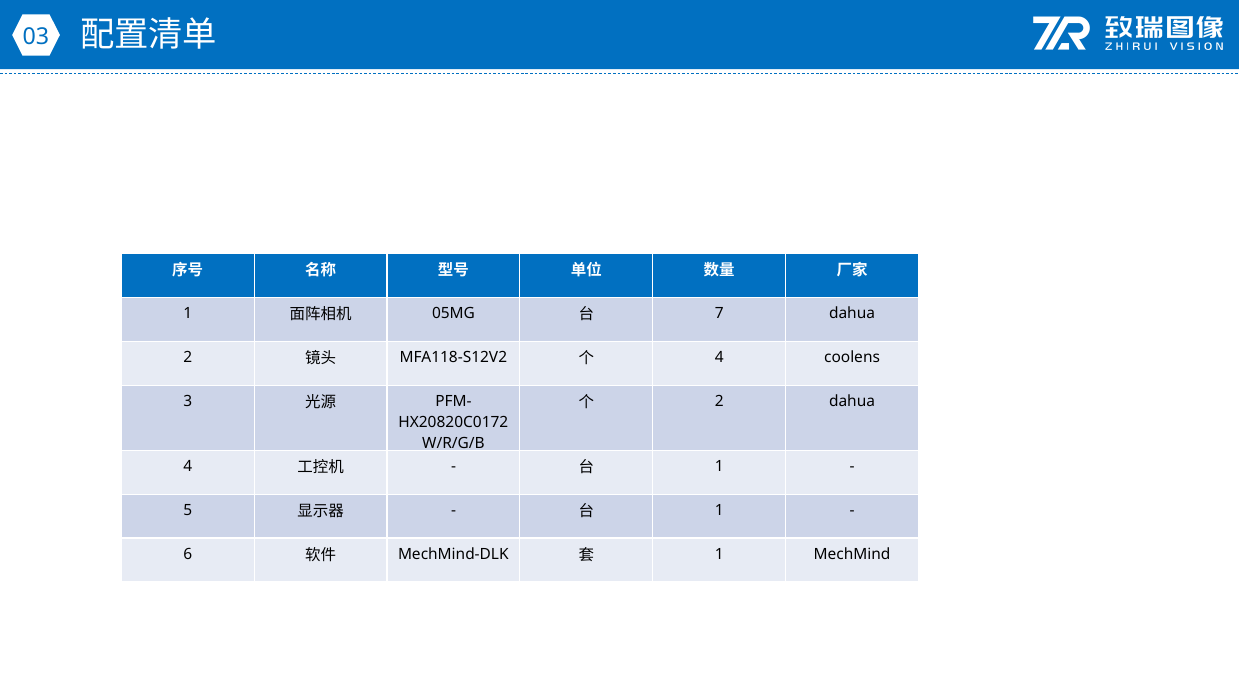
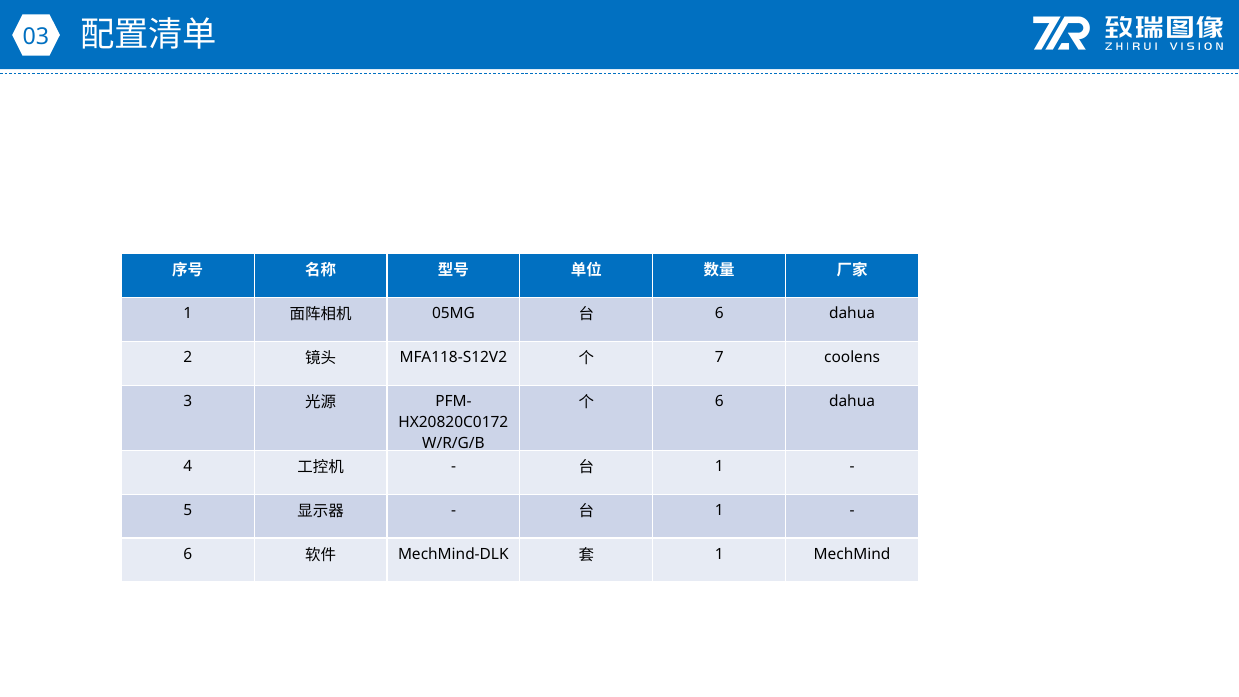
7 at (719, 313): 7 -> 6
4 at (719, 357): 4 -> 7
2 at (719, 401): 2 -> 6
